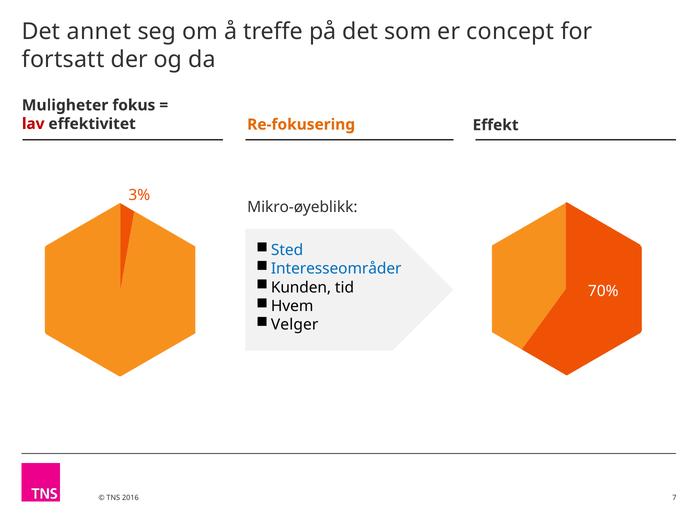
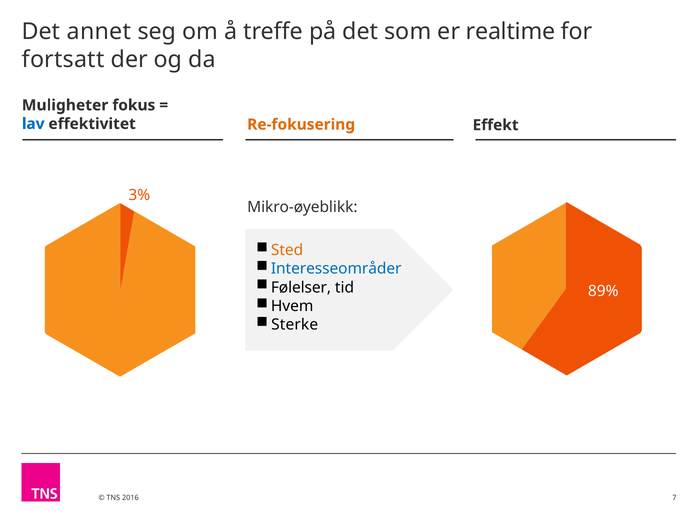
concept: concept -> realtime
lav colour: red -> blue
Sted colour: blue -> orange
Kunden: Kunden -> Følelser
70%: 70% -> 89%
Velger: Velger -> Sterke
